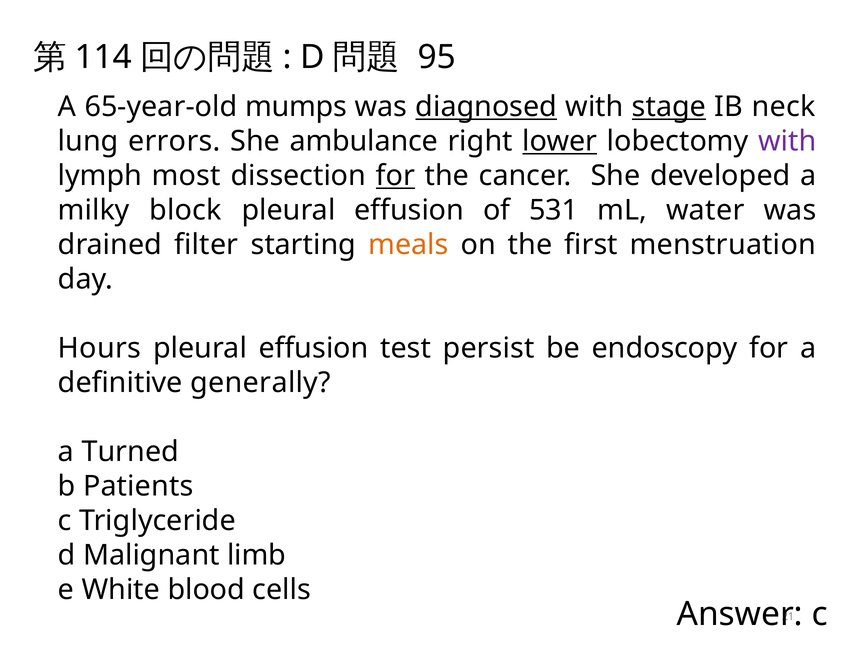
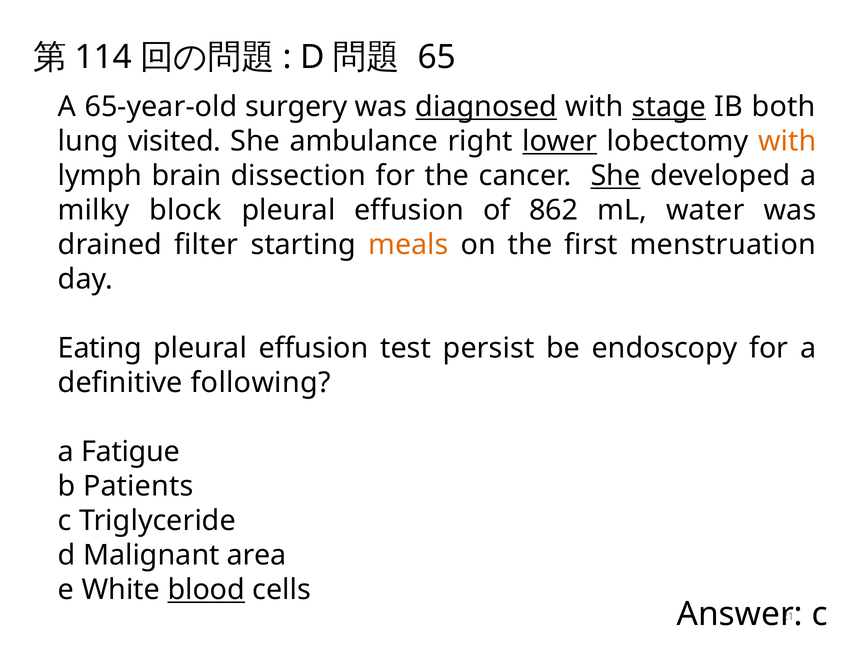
95: 95 -> 65
mumps: mumps -> surgery
neck: neck -> both
errors: errors -> visited
with at (787, 141) colour: purple -> orange
most: most -> brain
for at (395, 176) underline: present -> none
She at (616, 176) underline: none -> present
531: 531 -> 862
Hours: Hours -> Eating
generally: generally -> following
Turned: Turned -> Fatigue
limb: limb -> area
blood underline: none -> present
